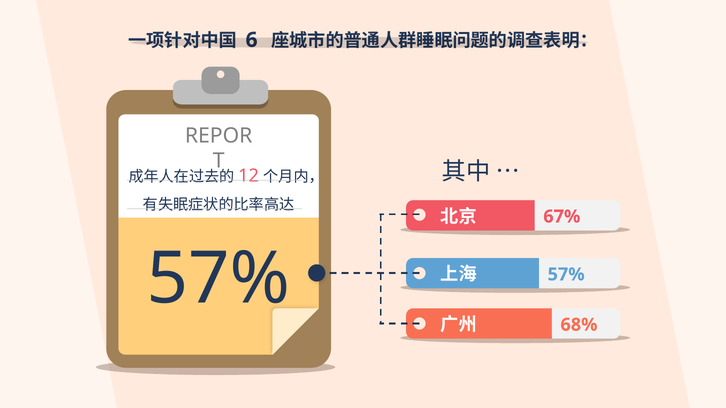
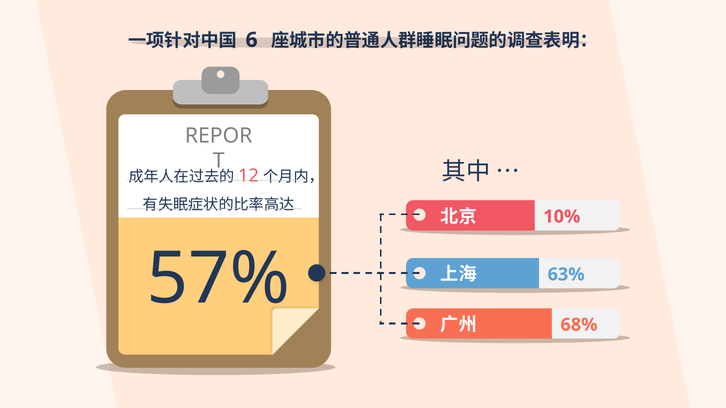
67%: 67% -> 10%
57% at (566, 275): 57% -> 63%
